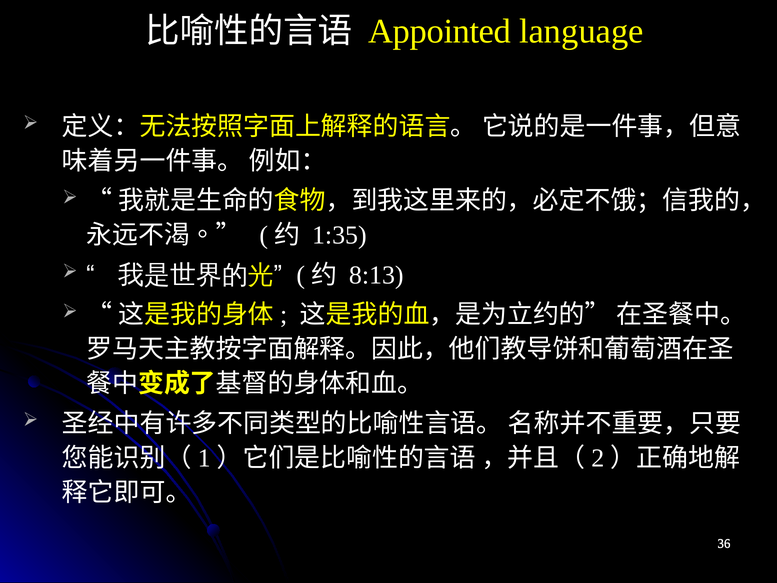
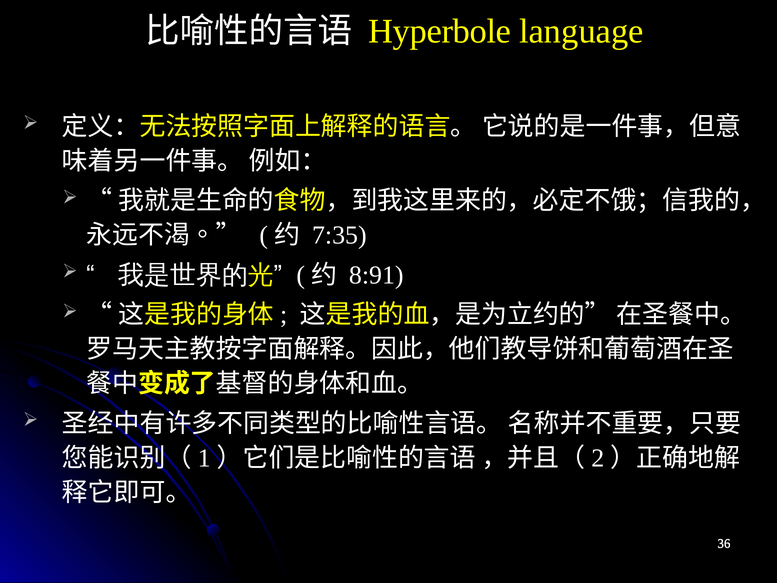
Appointed: Appointed -> Hyperbole
1:35: 1:35 -> 7:35
8:13: 8:13 -> 8:91
